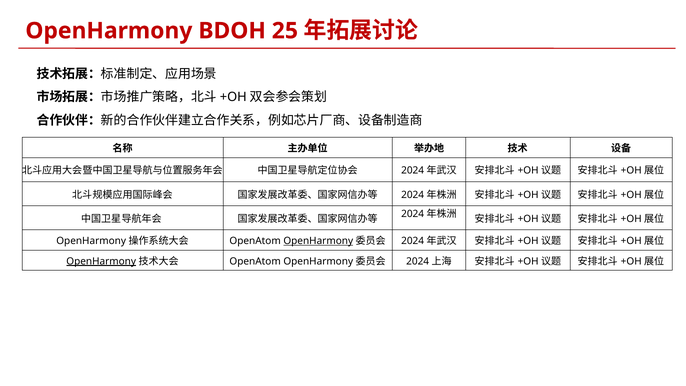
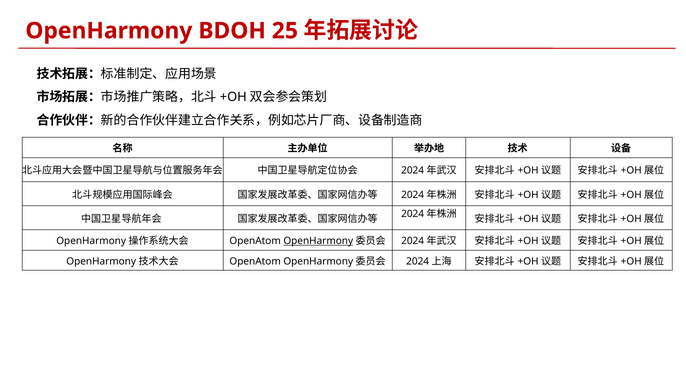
OpenHarmony at (101, 261) underline: present -> none
